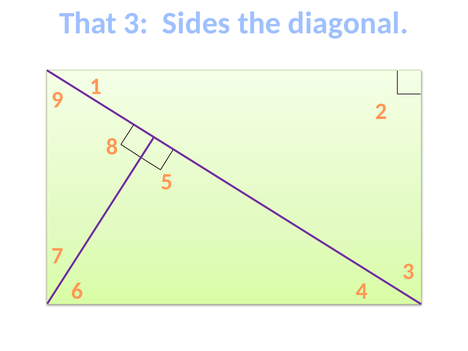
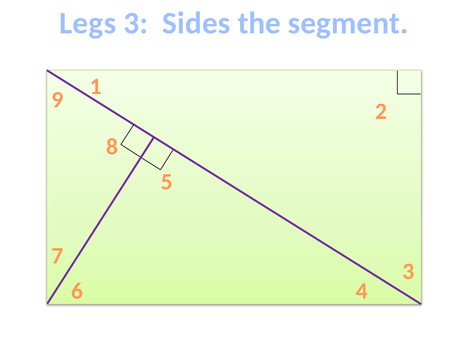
That: That -> Legs
diagonal: diagonal -> segment
